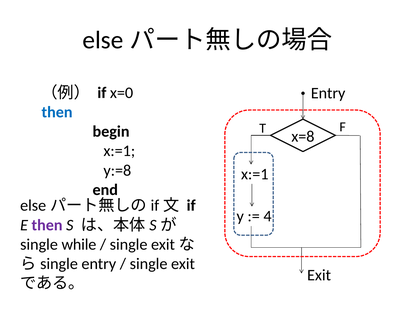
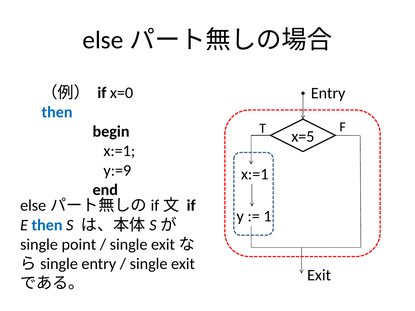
x=8: x=8 -> x=5
y:=8: y:=8 -> y:=9
4: 4 -> 1
then at (47, 225) colour: purple -> blue
while: while -> point
